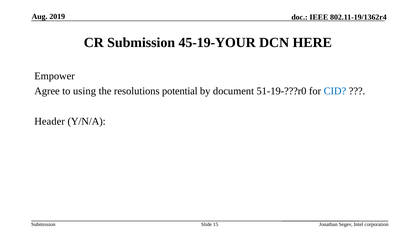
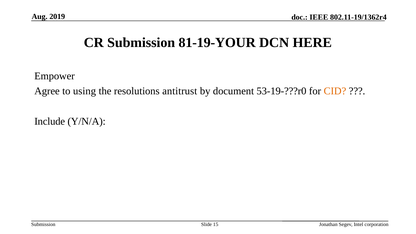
45-19-YOUR: 45-19-YOUR -> 81-19-YOUR
potential: potential -> antitrust
51-19-???r0: 51-19-???r0 -> 53-19-???r0
CID colour: blue -> orange
Header: Header -> Include
